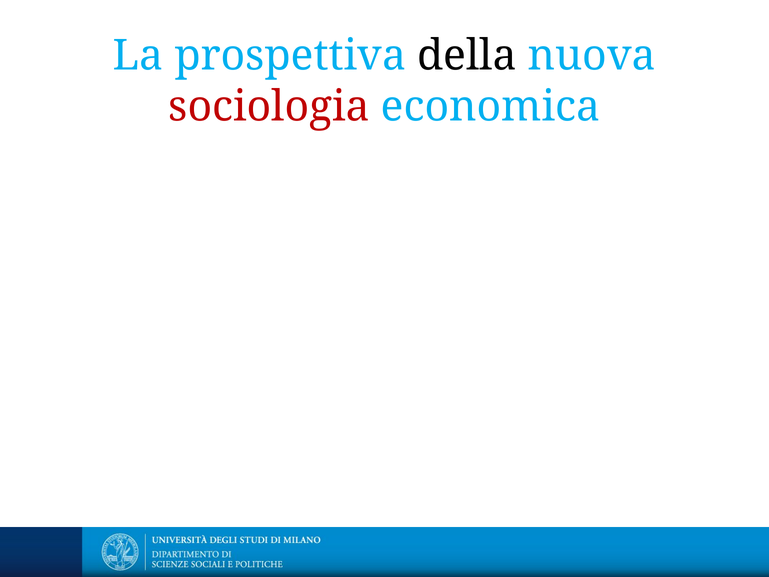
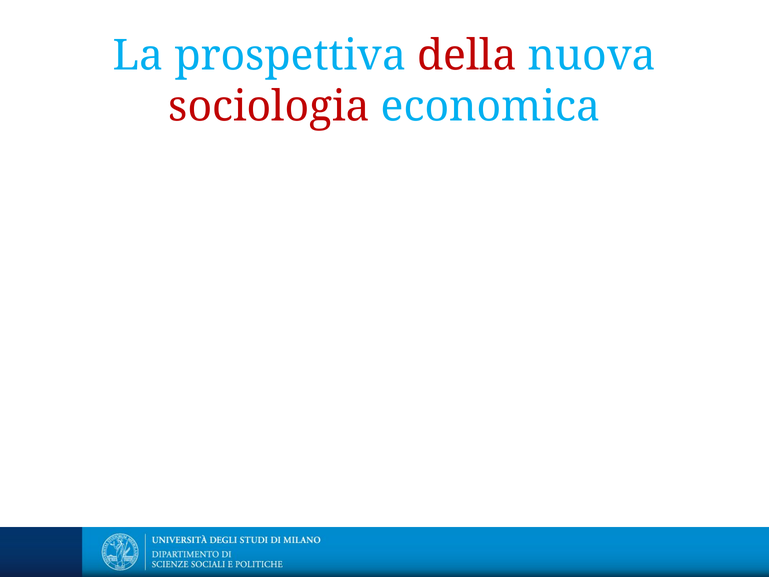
della at (467, 56) colour: black -> red
